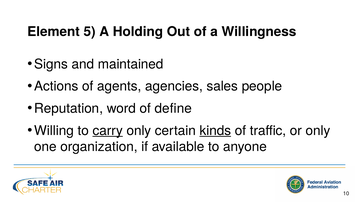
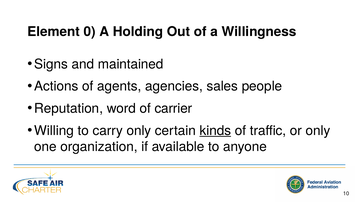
5: 5 -> 0
define: define -> carrier
carry underline: present -> none
